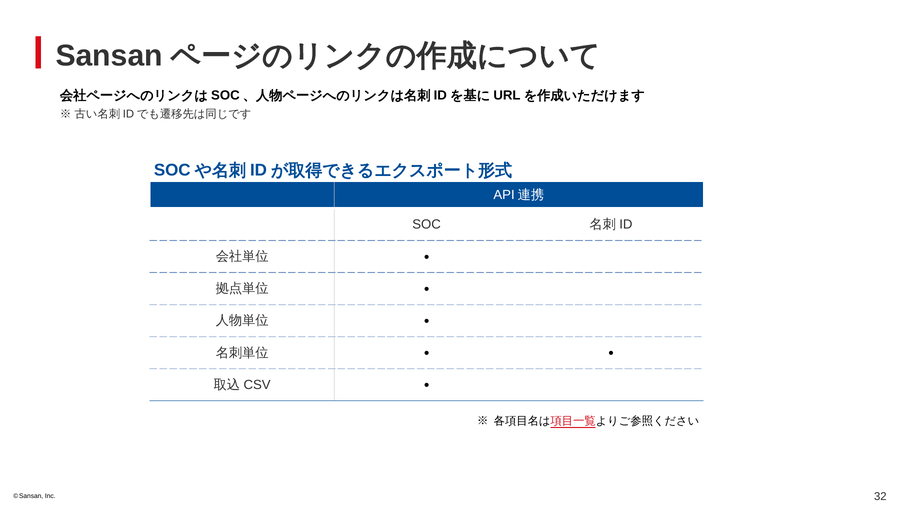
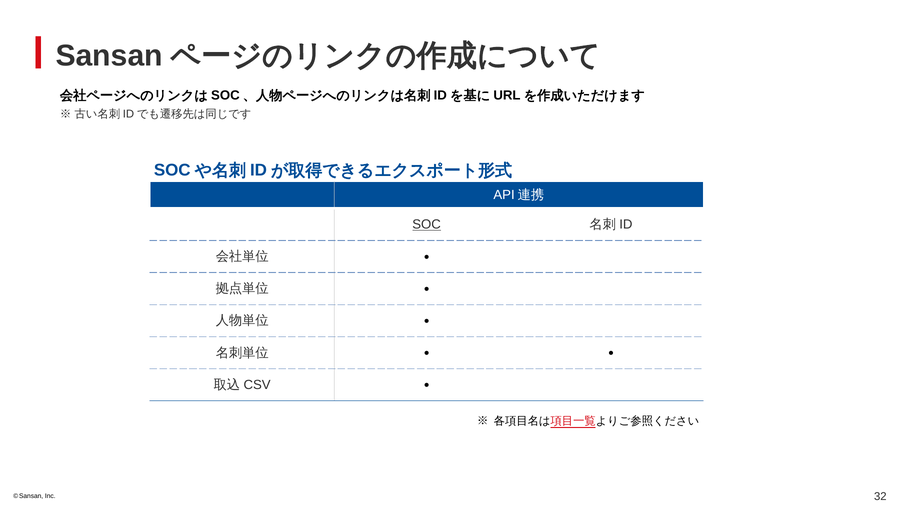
SOC underline: none -> present
